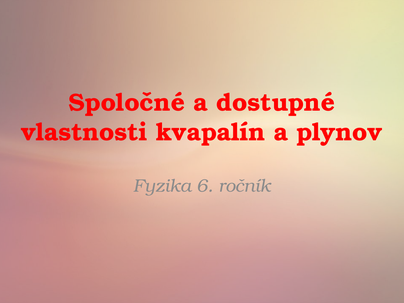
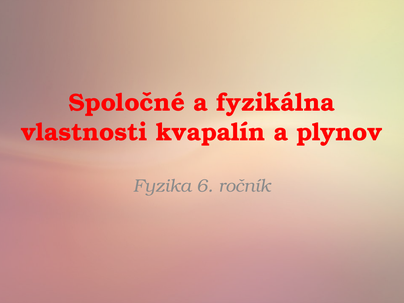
dostupné: dostupné -> fyzikálna
